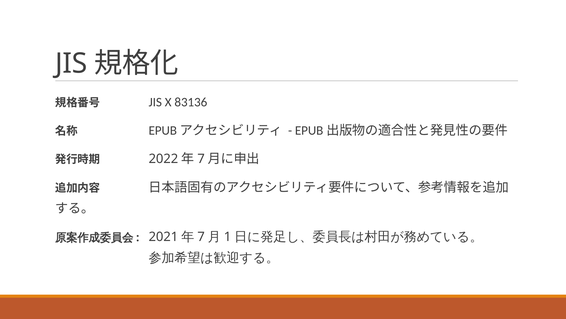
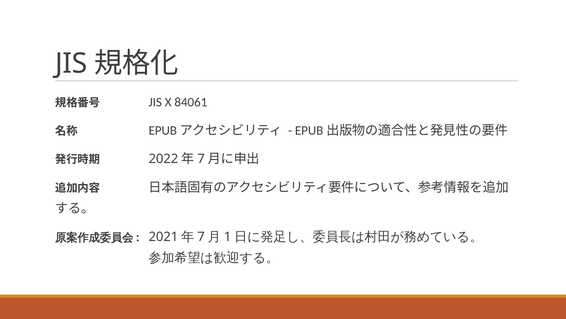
83136: 83136 -> 84061
